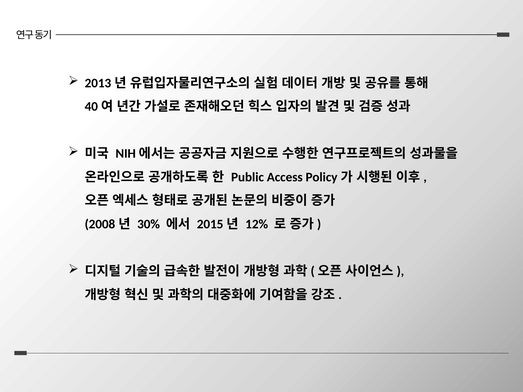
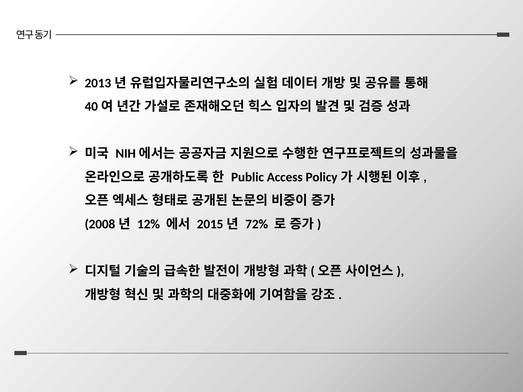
30%: 30% -> 12%
12%: 12% -> 72%
